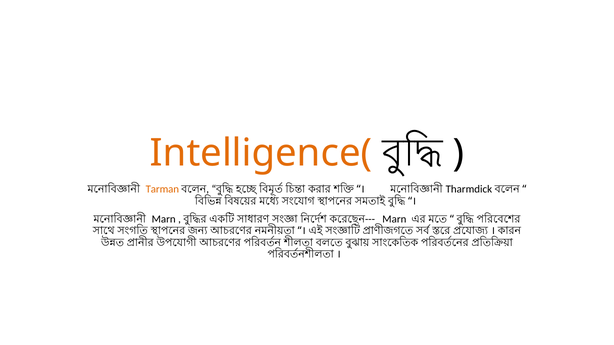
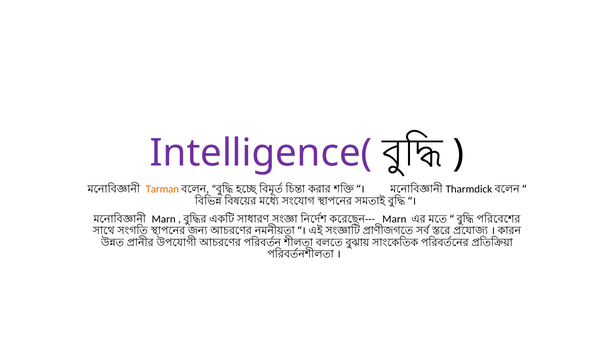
Intelligence( colour: orange -> purple
